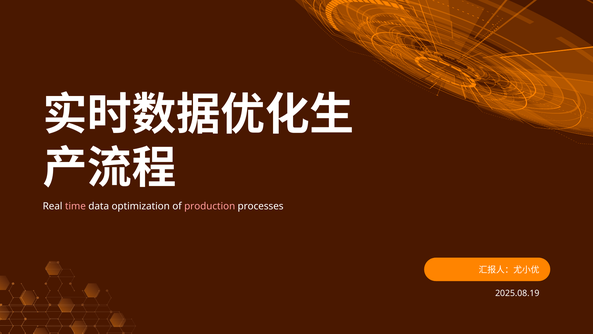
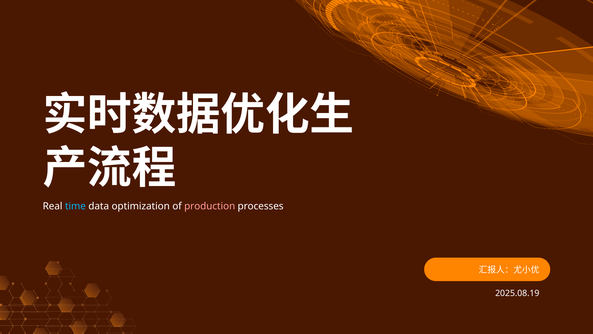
time colour: pink -> light blue
